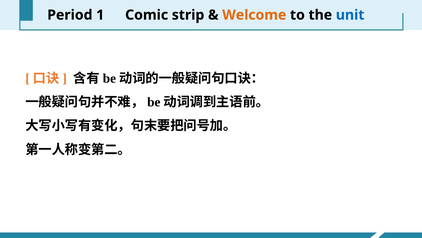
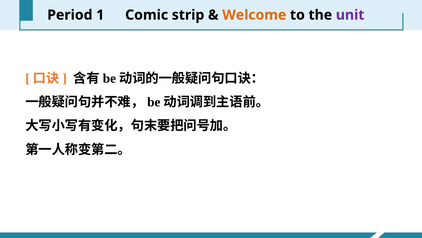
unit colour: blue -> purple
